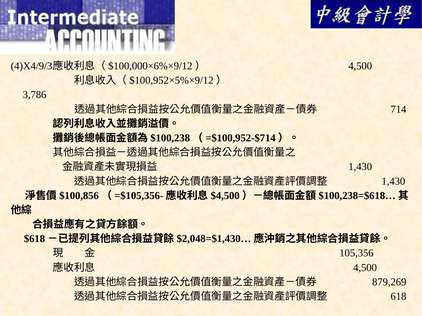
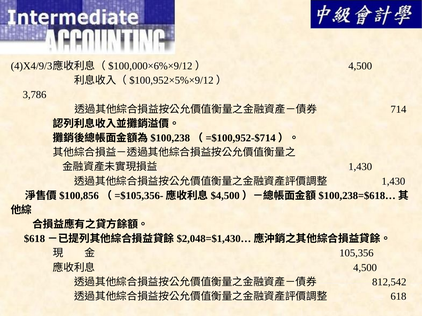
879,269: 879,269 -> 812,542
